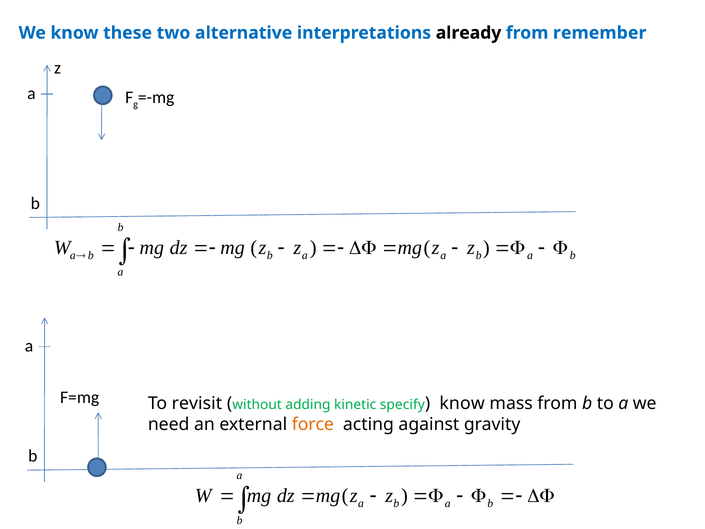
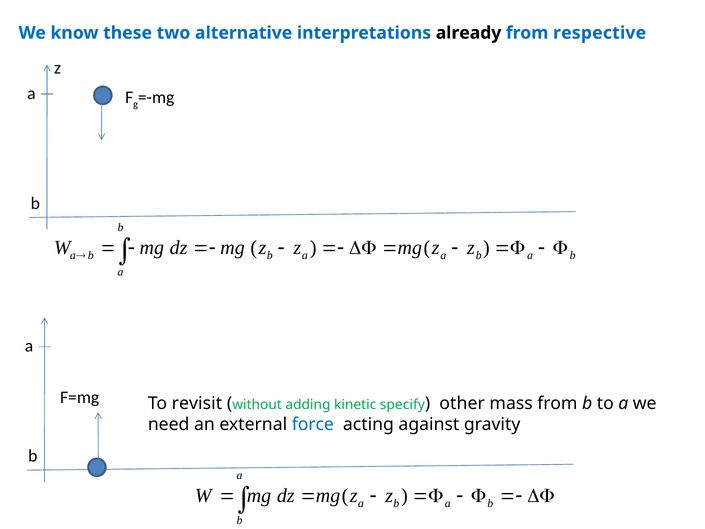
remember: remember -> respective
know at (462, 403): know -> other
force colour: orange -> blue
